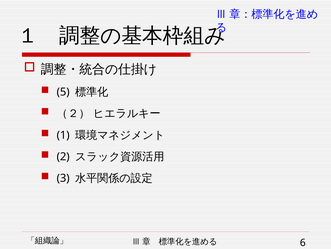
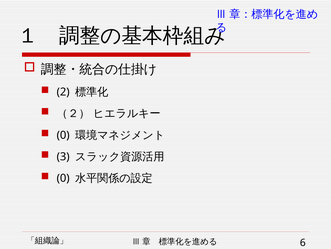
5: 5 -> 2
1 at (63, 135): 1 -> 0
2: 2 -> 3
3 at (63, 178): 3 -> 0
